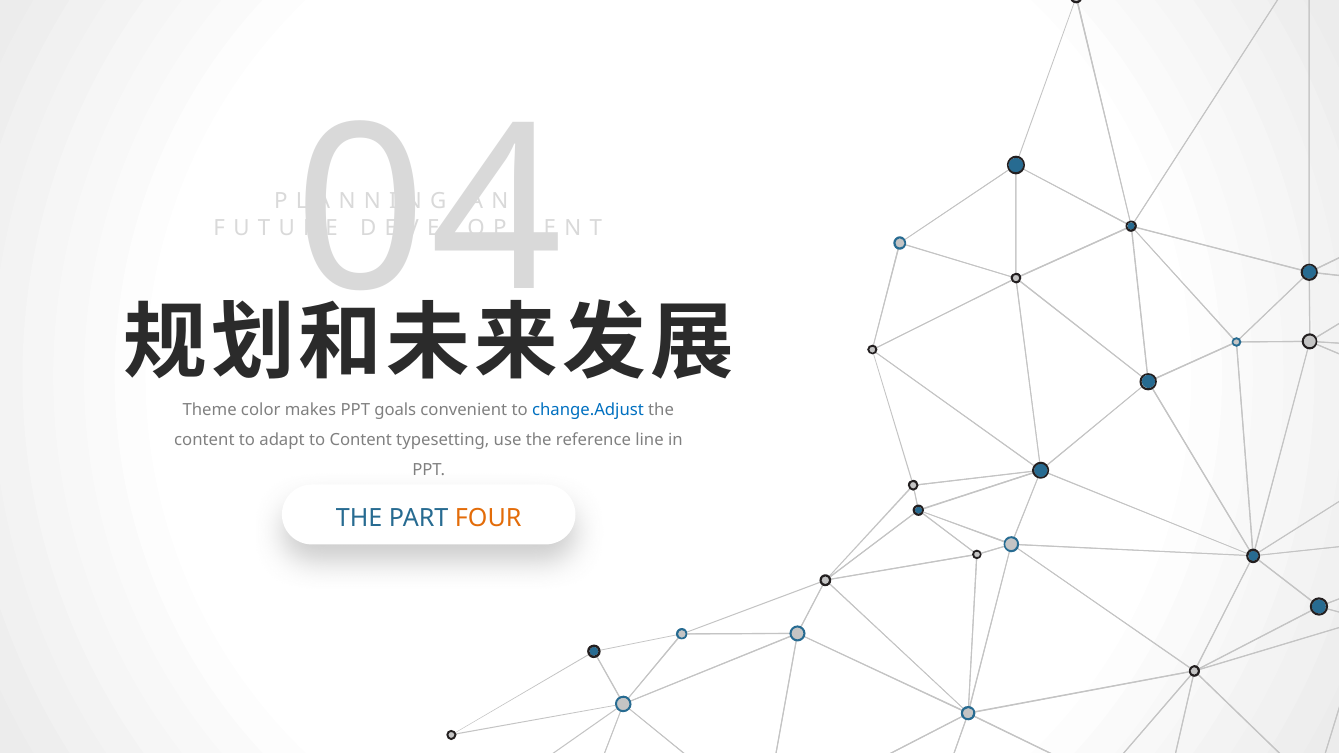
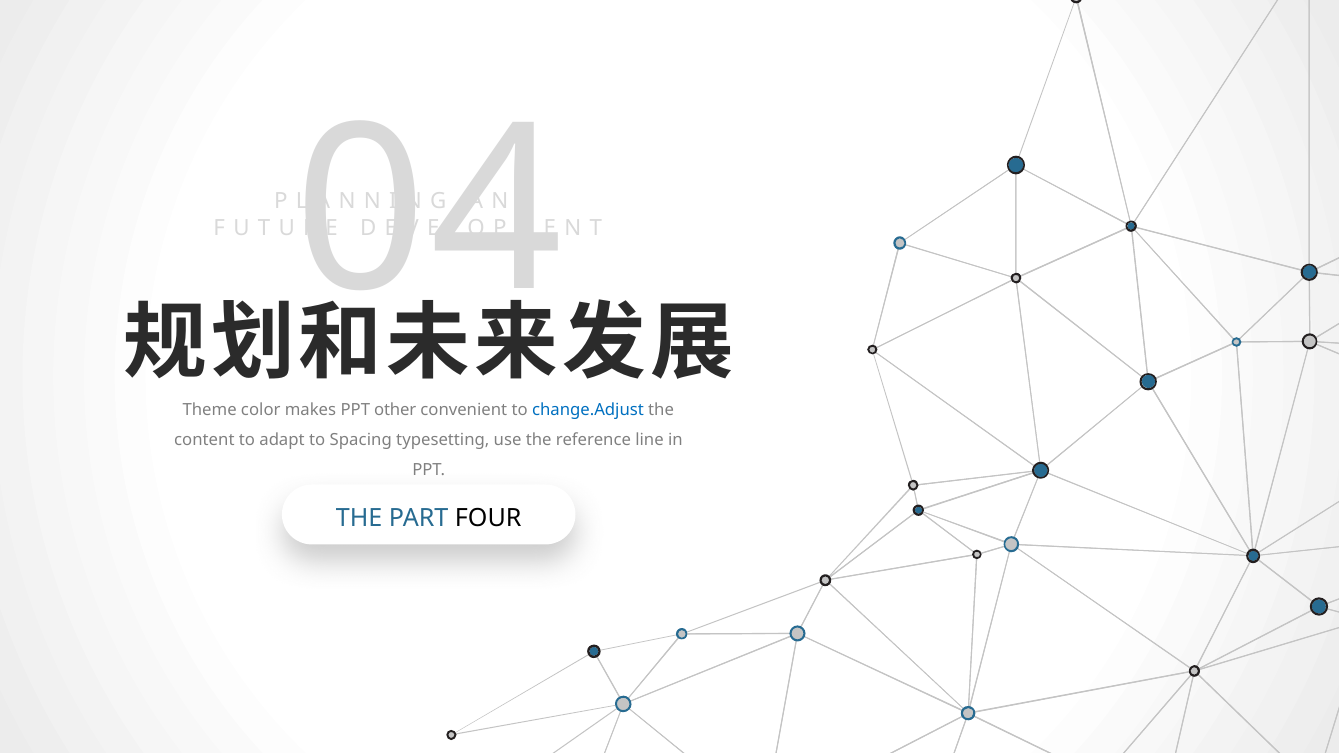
goals: goals -> other
to Content: Content -> Spacing
FOUR colour: orange -> black
